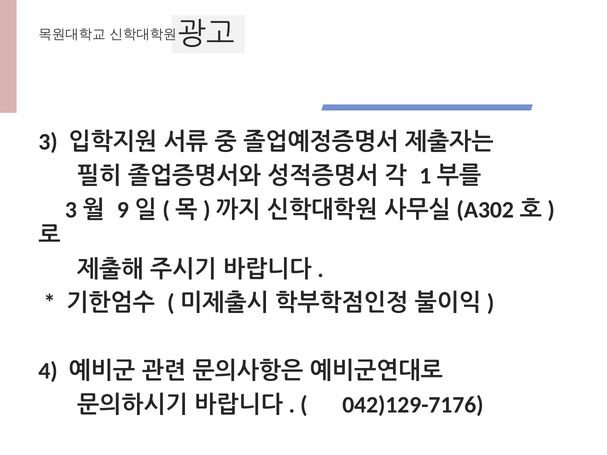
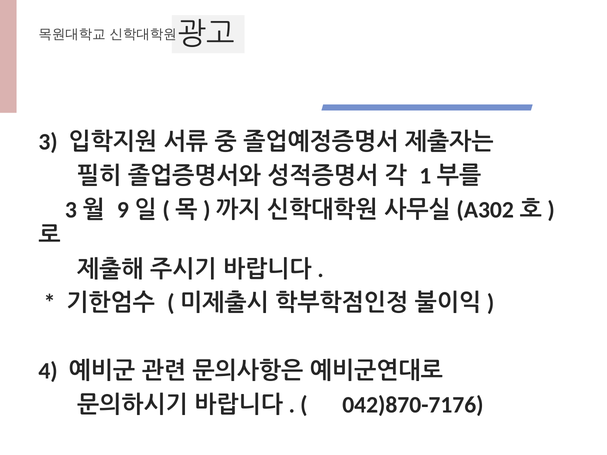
042)129-7176: 042)129-7176 -> 042)870-7176
